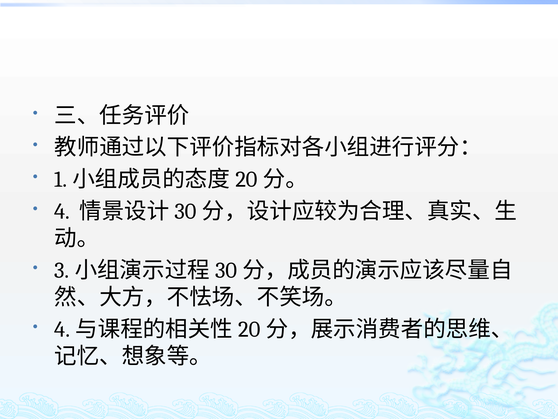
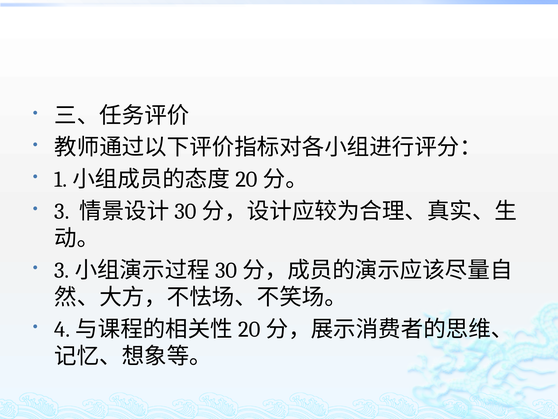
4: 4 -> 3
